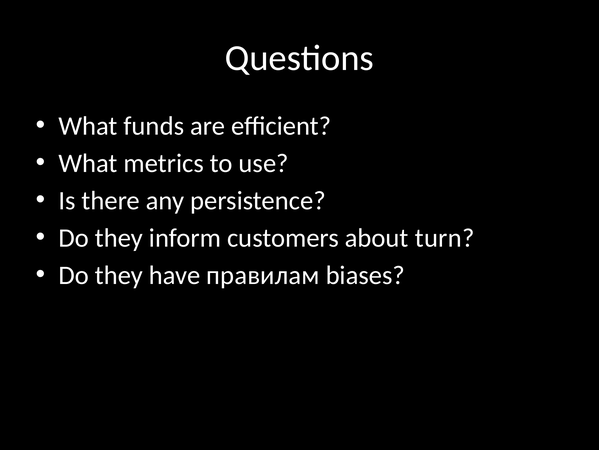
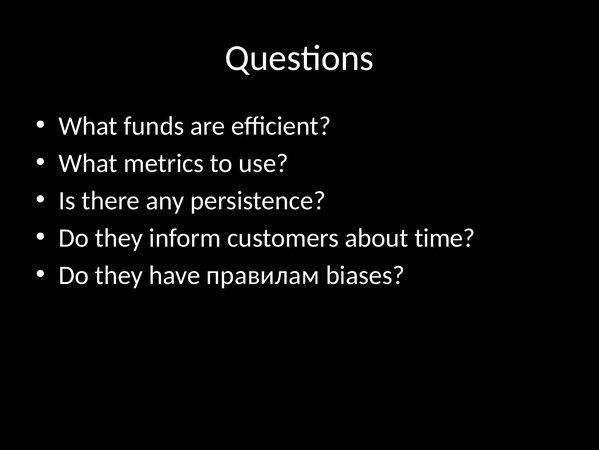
turn: turn -> time
